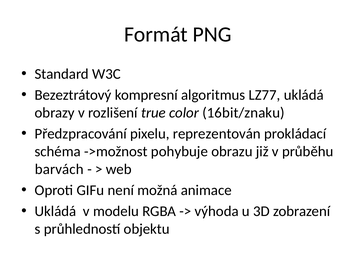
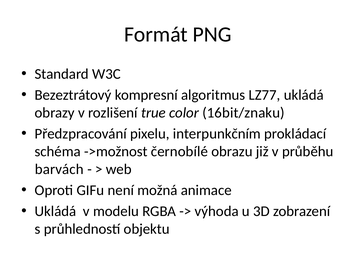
reprezentován: reprezentován -> interpunkčním
pohybuje: pohybuje -> černobílé
